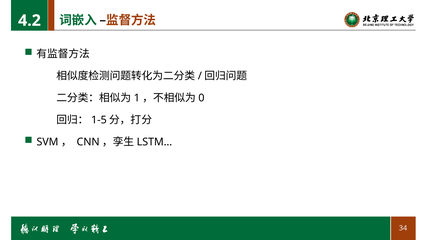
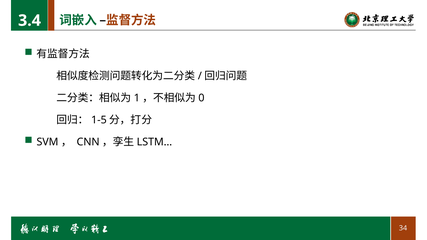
4.2: 4.2 -> 3.4
